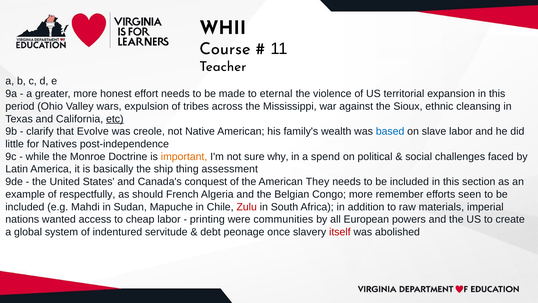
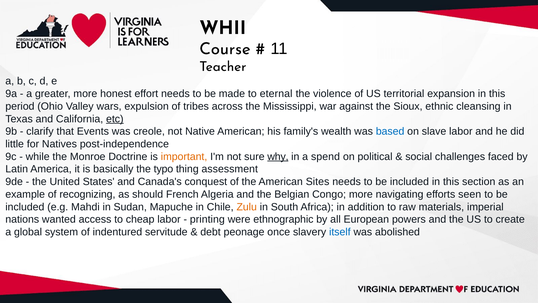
Evolve: Evolve -> Events
why underline: none -> present
ship: ship -> typo
They: They -> Sites
respectfully: respectfully -> recognizing
remember: remember -> navigating
Zulu colour: red -> orange
communities: communities -> ethnographic
itself colour: red -> blue
